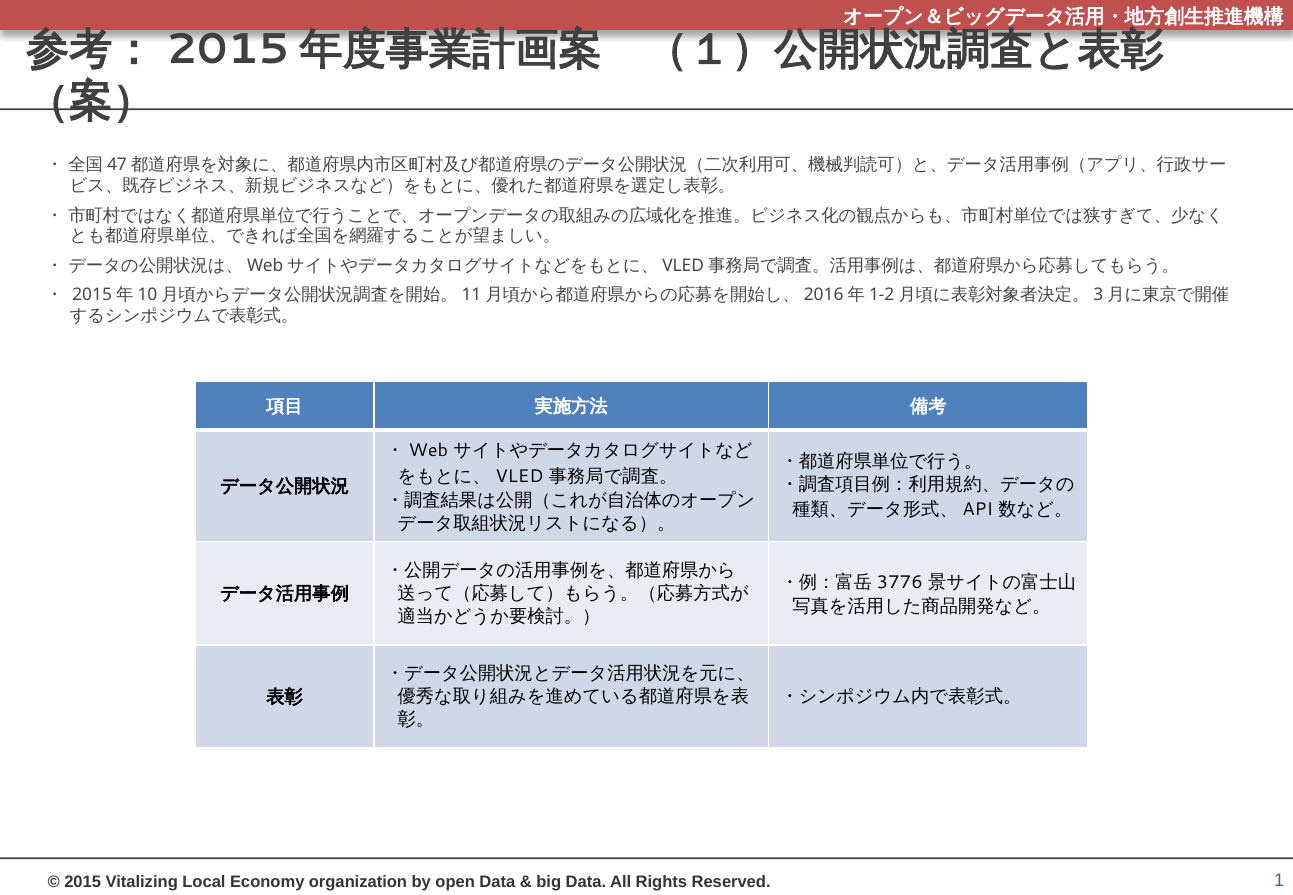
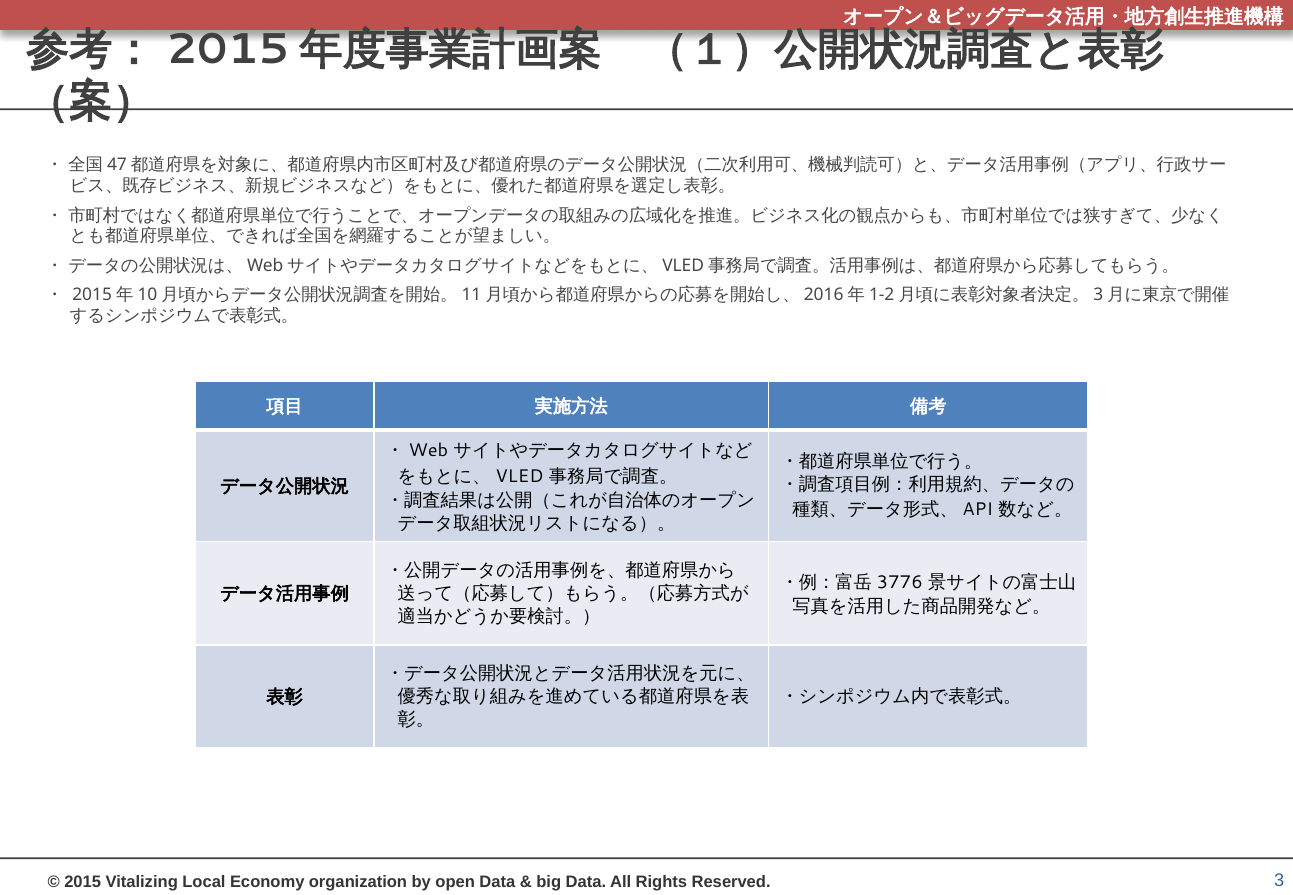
1: 1 -> 3
